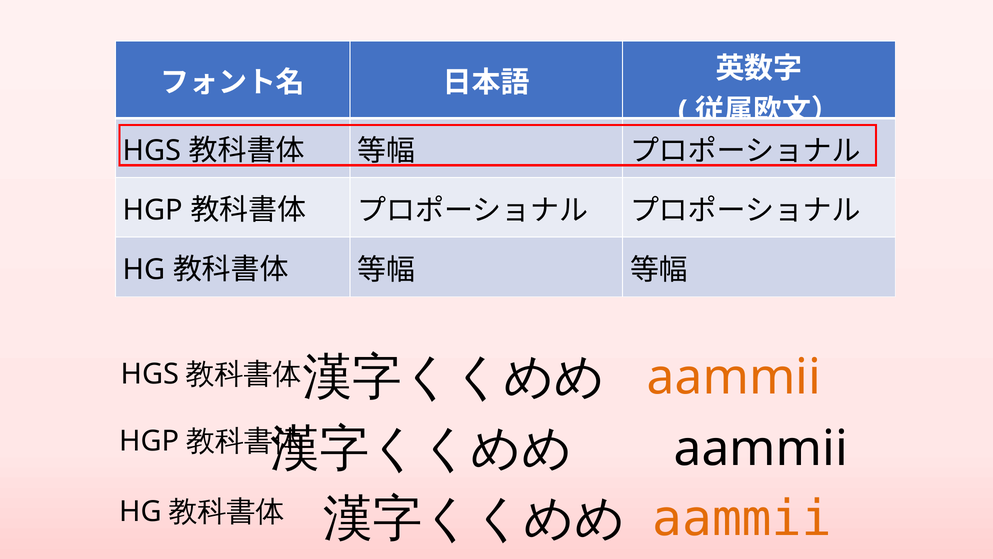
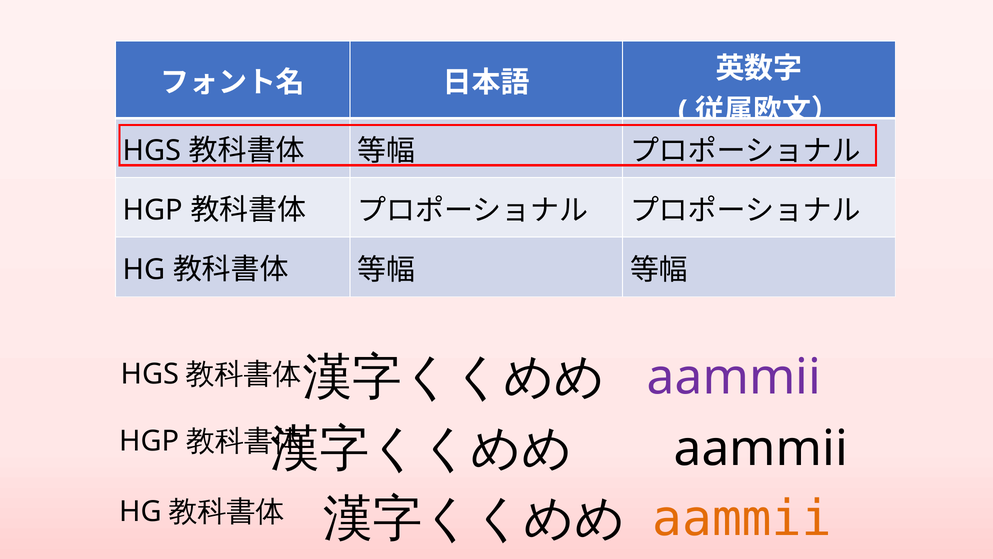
aammii at (734, 377) colour: orange -> purple
